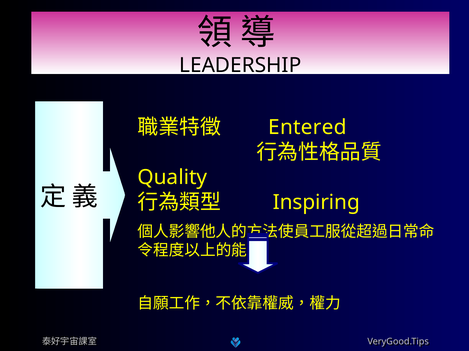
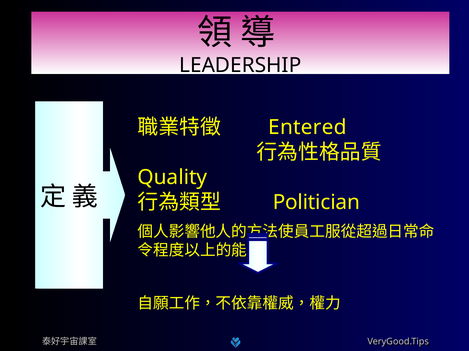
Inspiring: Inspiring -> Politician
